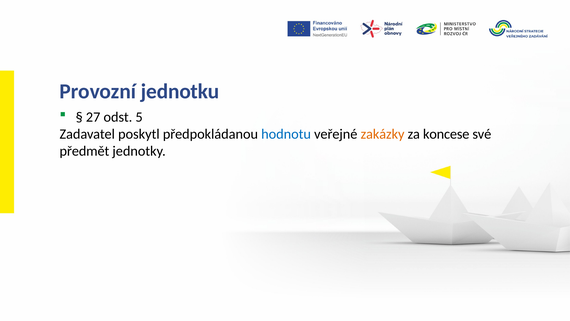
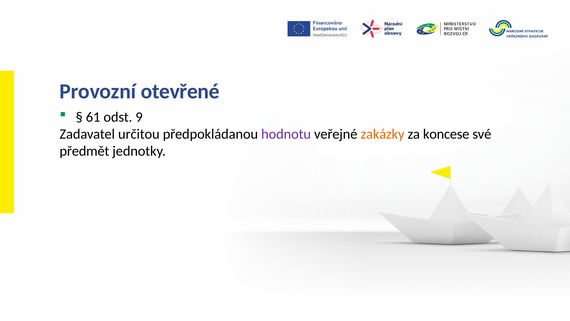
jednotku: jednotku -> otevřené
27: 27 -> 61
5: 5 -> 9
poskytl: poskytl -> určitou
hodnotu colour: blue -> purple
